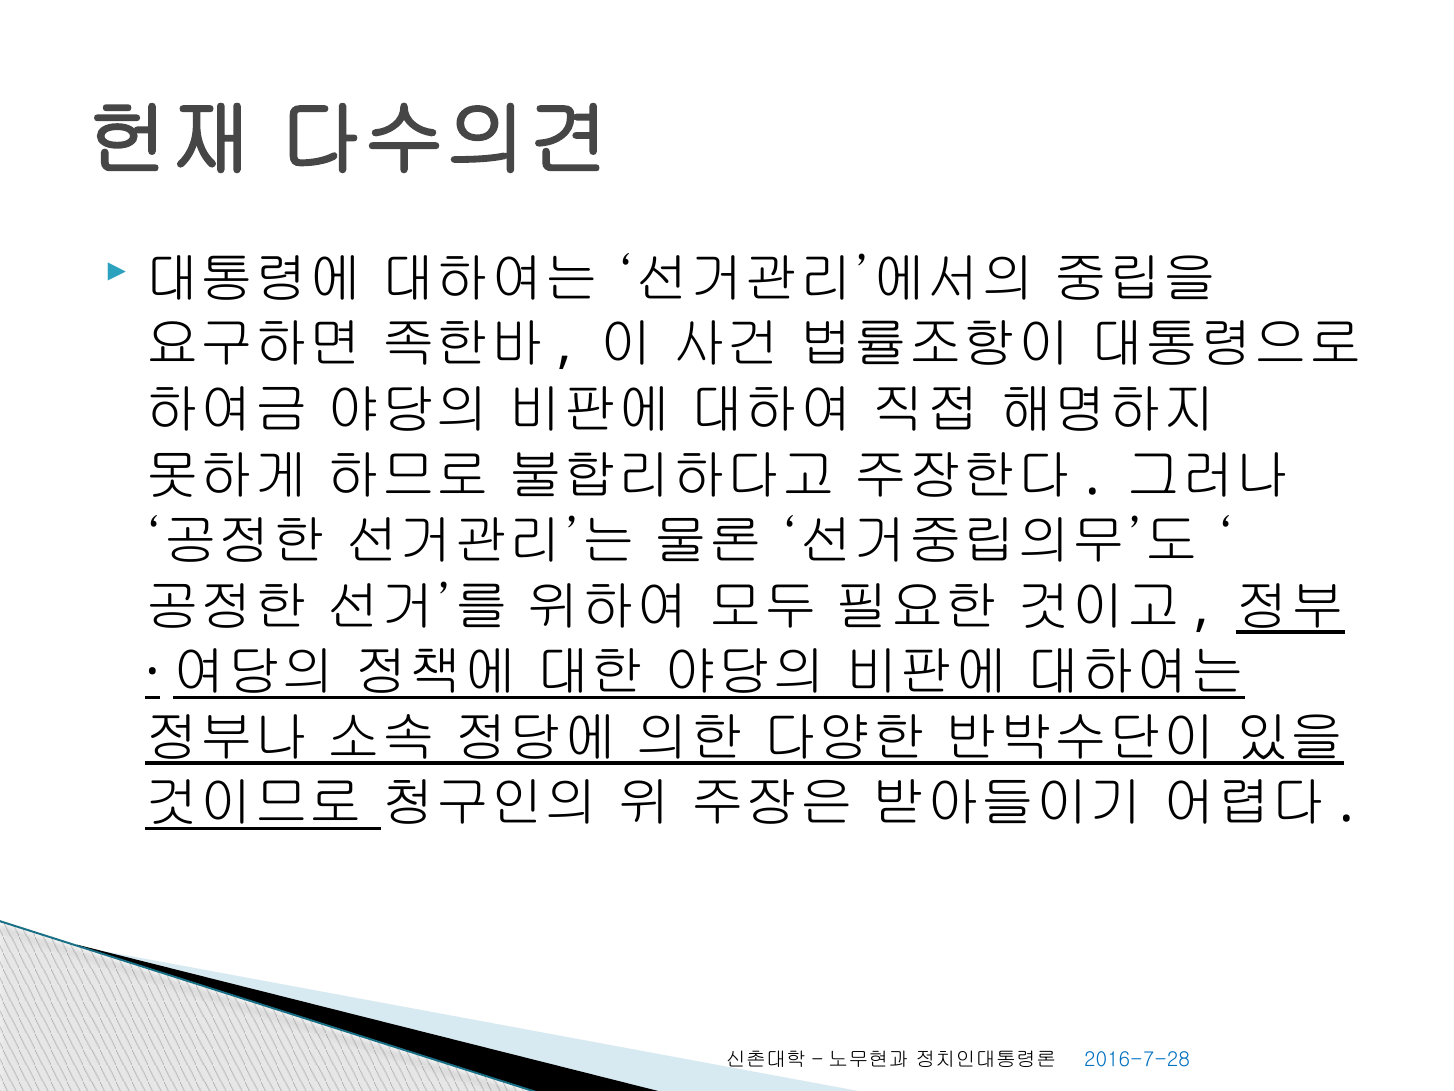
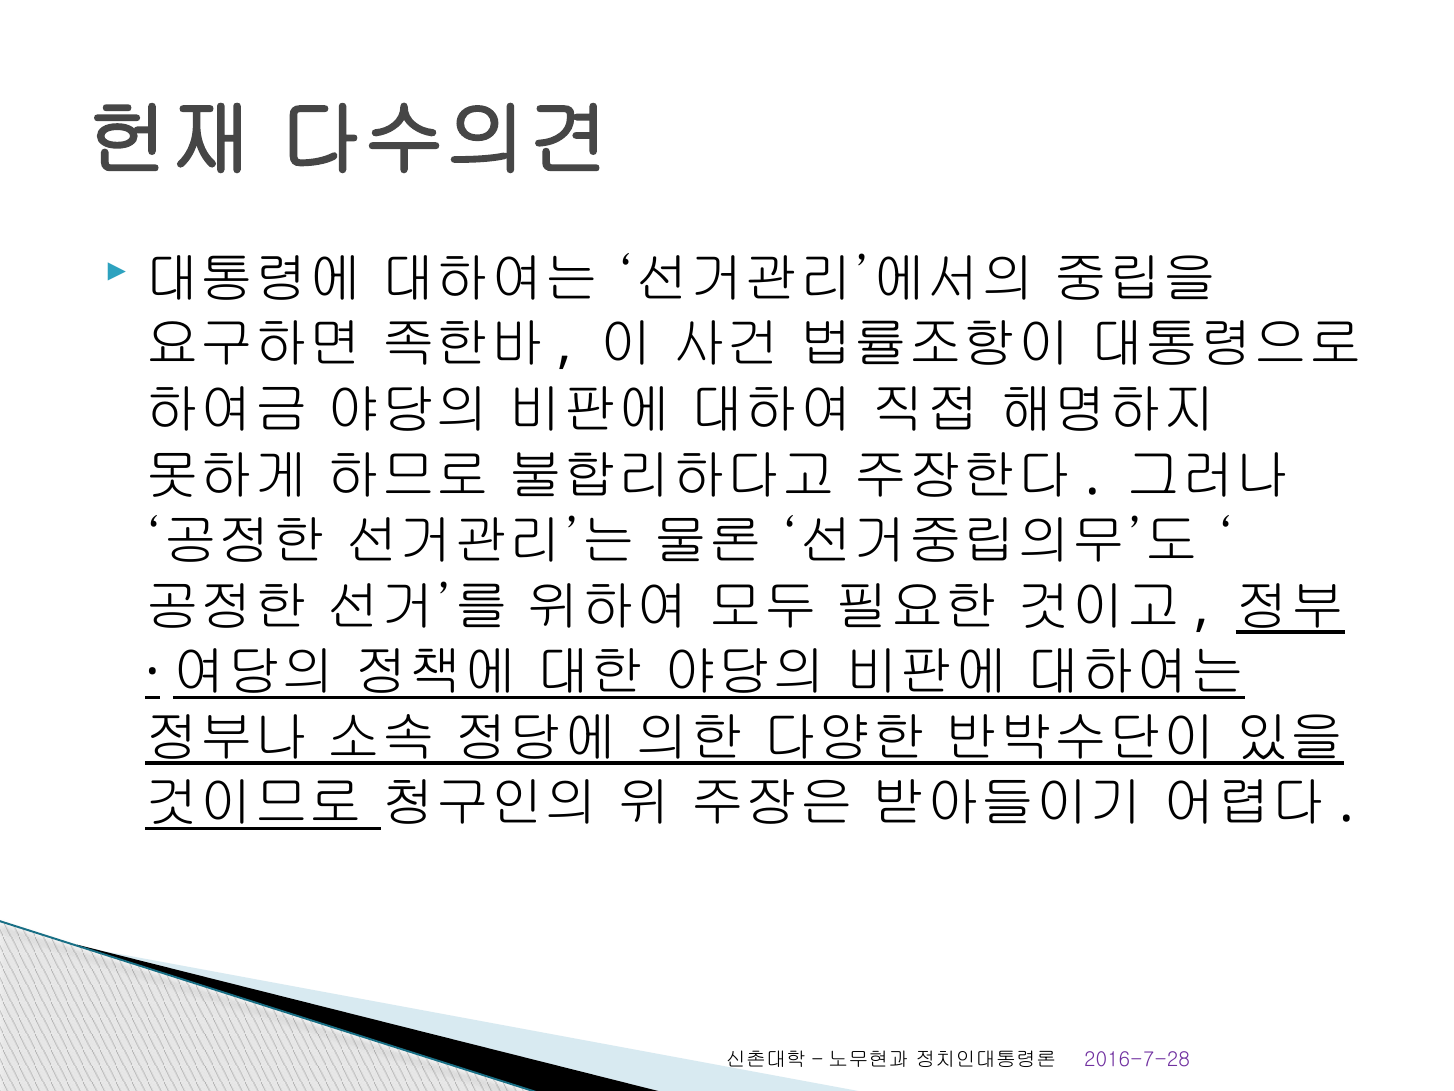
2016-7-28 colour: blue -> purple
